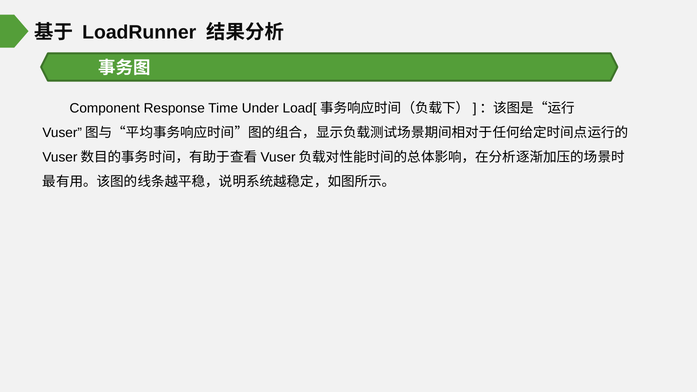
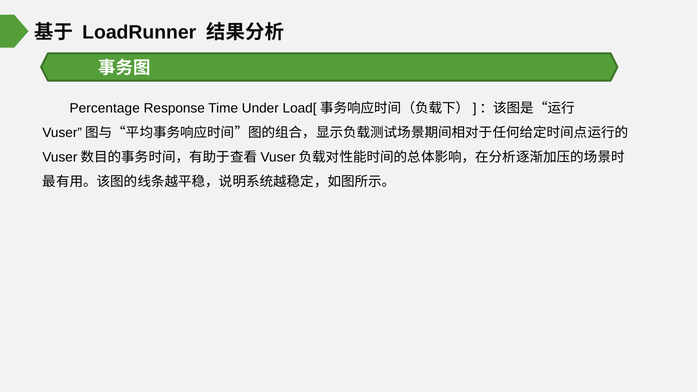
Component: Component -> Percentage
